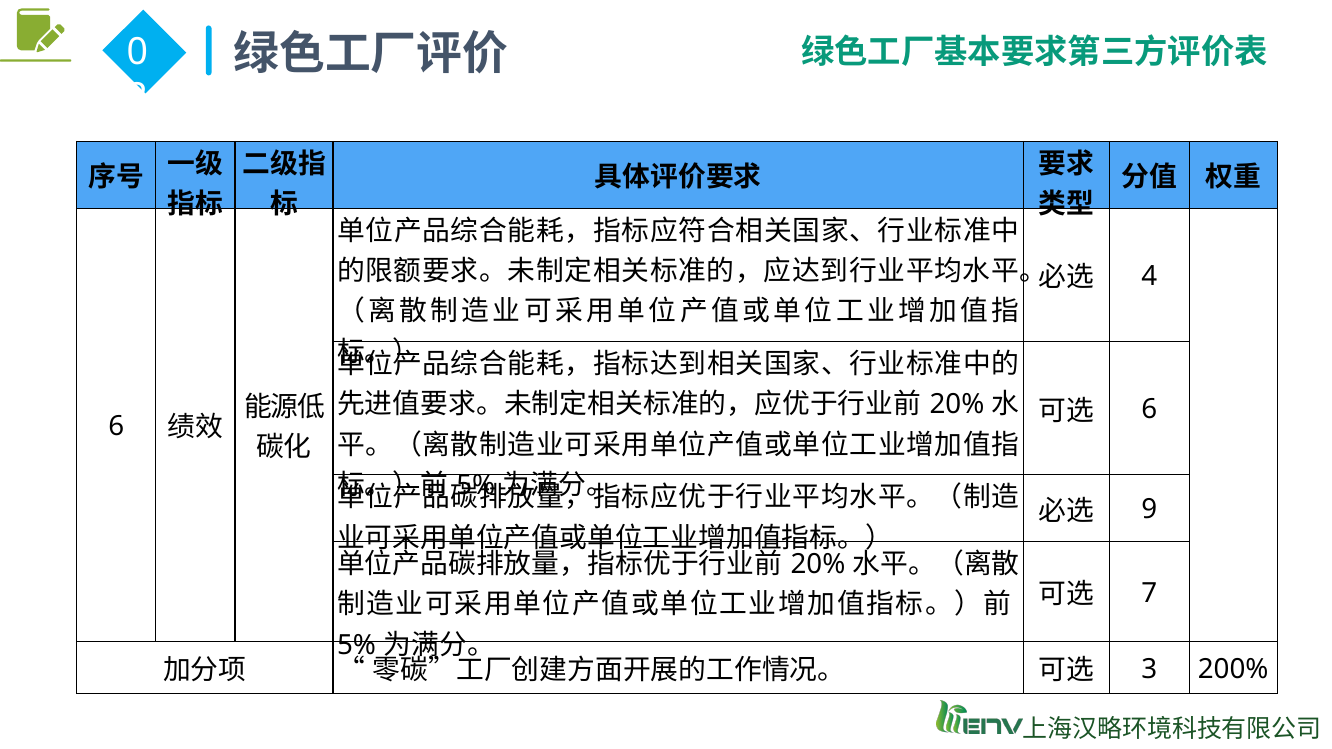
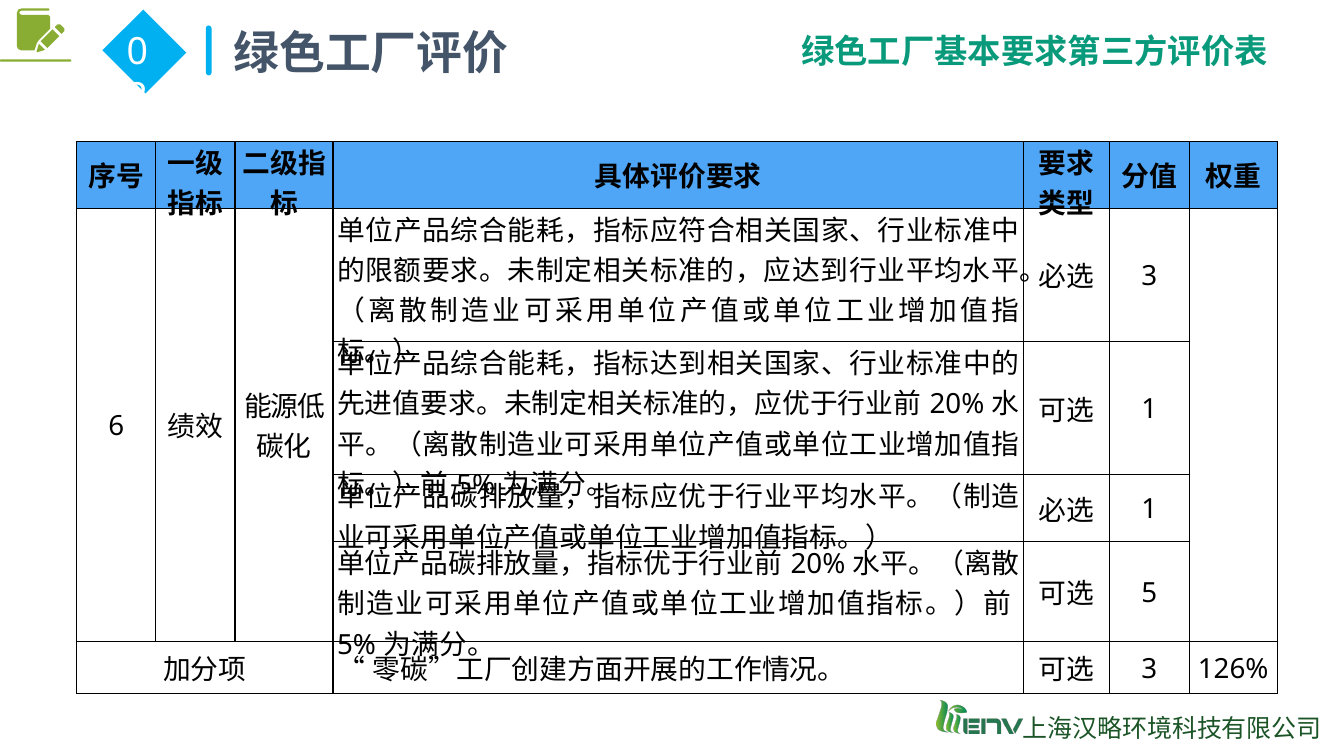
4 at (1149, 276): 4 -> 3
6 at (1149, 410): 6 -> 1
9 at (1149, 510): 9 -> 1
7: 7 -> 5
200%: 200% -> 126%
